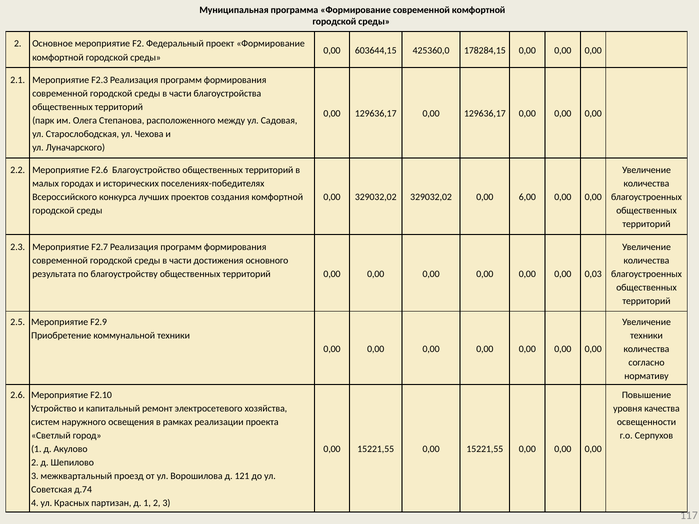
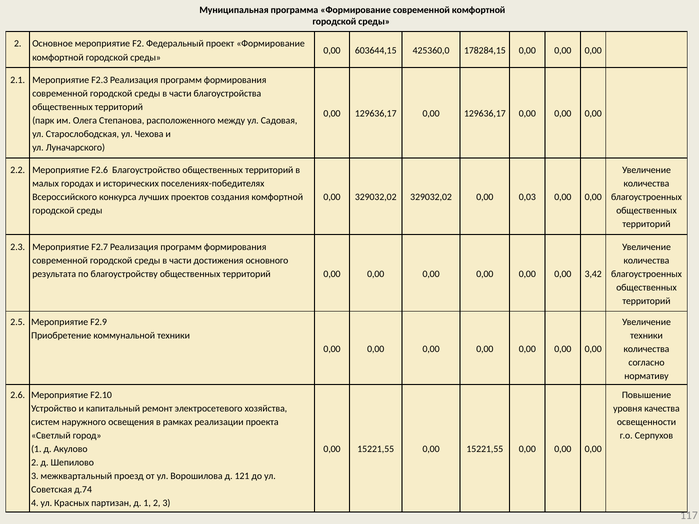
6,00: 6,00 -> 0,03
0,03: 0,03 -> 3,42
